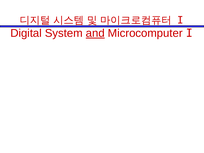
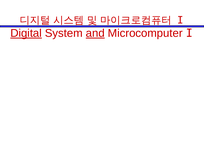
Digital underline: none -> present
